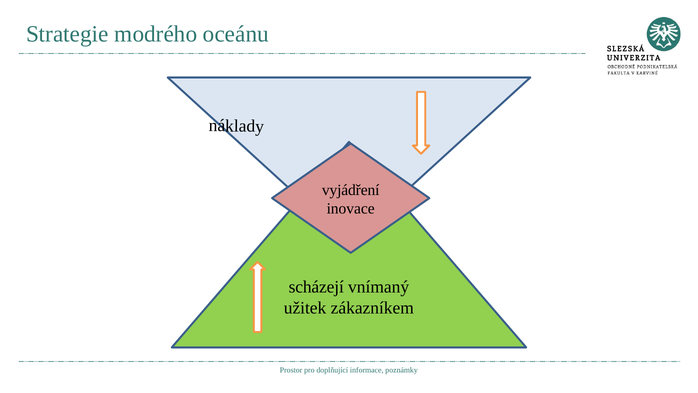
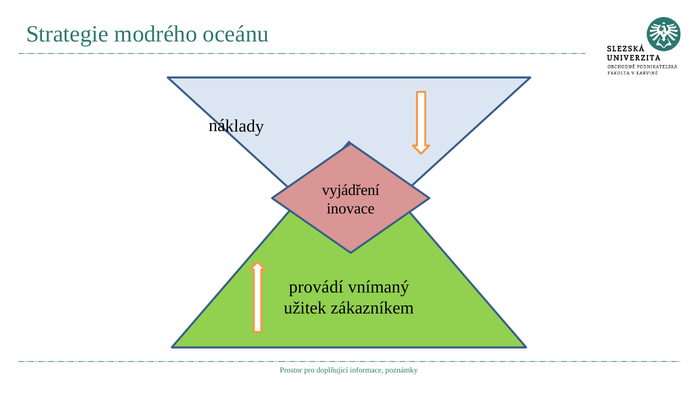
scházejí: scházejí -> provádí
